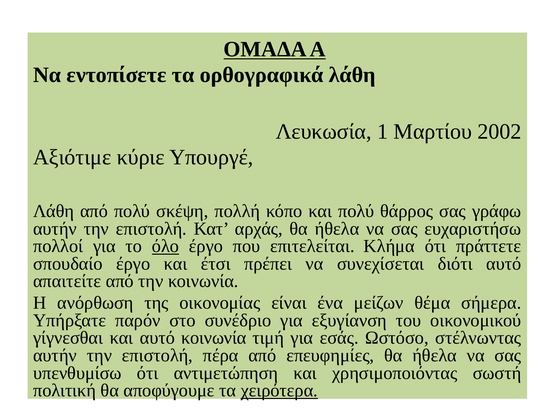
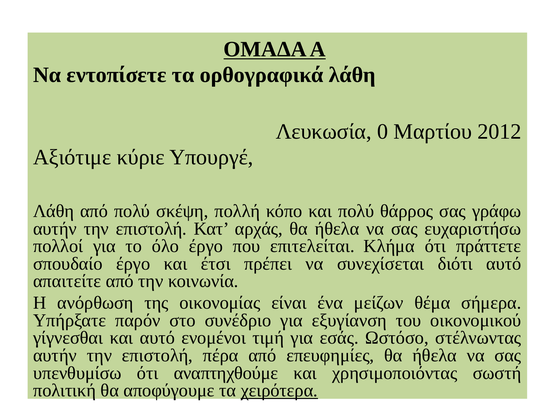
1: 1 -> 0
2002: 2002 -> 2012
όλο underline: present -> none
αυτό κοινωνία: κοινωνία -> ενομένοι
αντιμετώπηση: αντιμετώπηση -> αναπτηχθούμε
